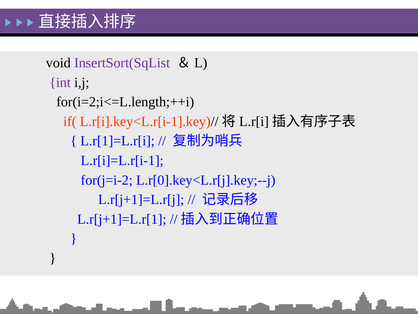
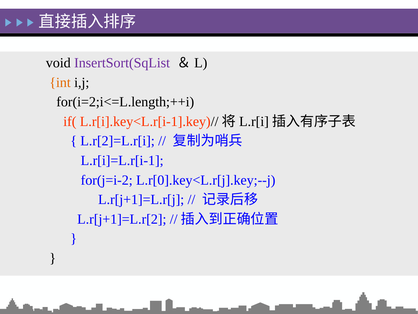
int colour: purple -> orange
L.r[1]=L.r[i: L.r[1]=L.r[i -> L.r[2]=L.r[i
L.r[j+1]=L.r[1: L.r[j+1]=L.r[1 -> L.r[j+1]=L.r[2
